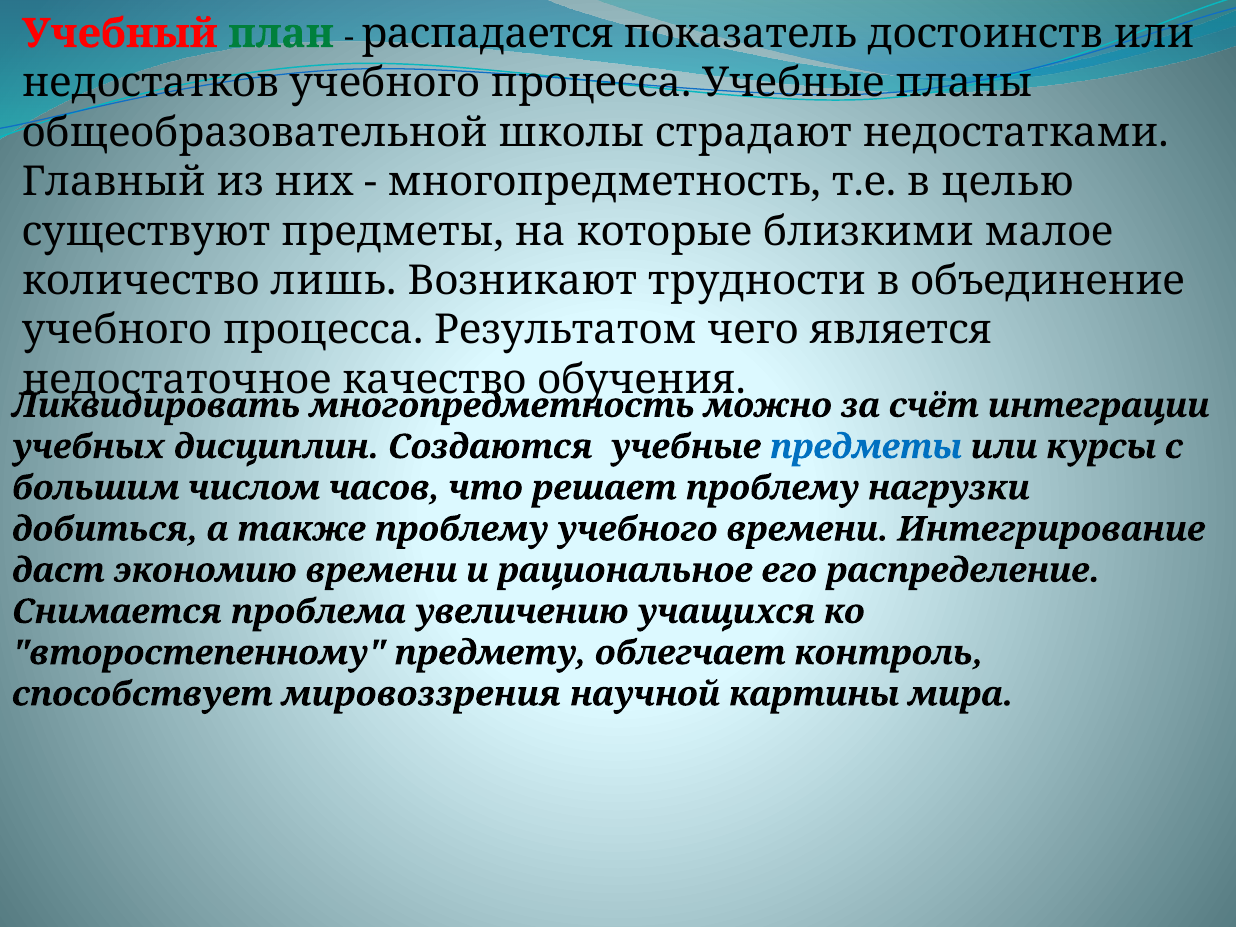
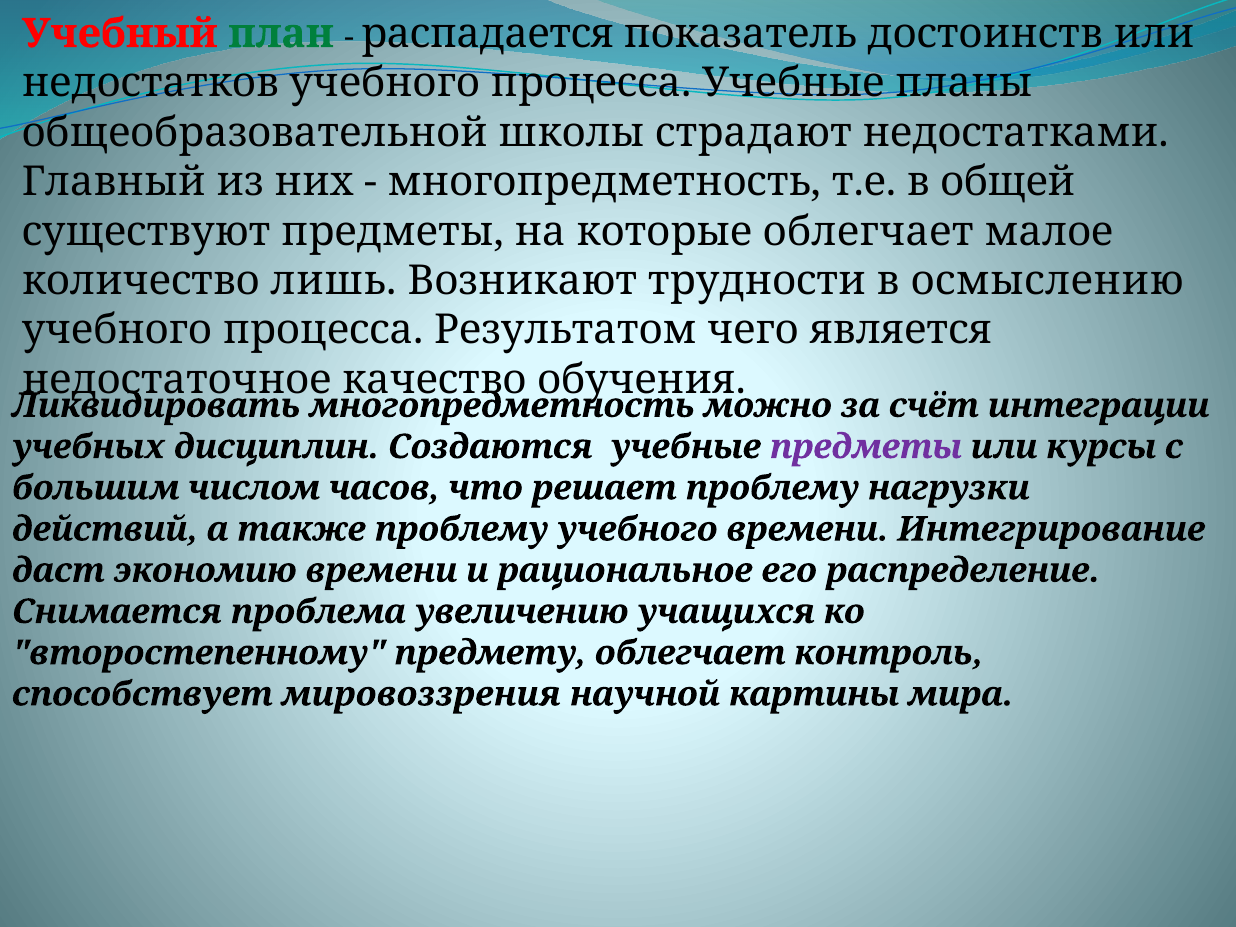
целью: целью -> общей
которые близкими: близкими -> облегчает
объединение: объединение -> осмыслению
предметы at (866, 447) colour: blue -> purple
добиться: добиться -> действий
